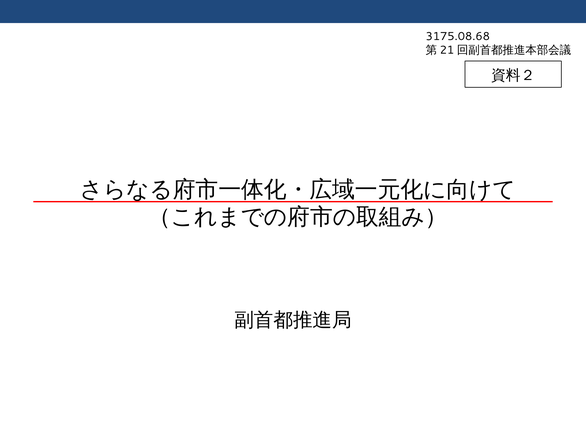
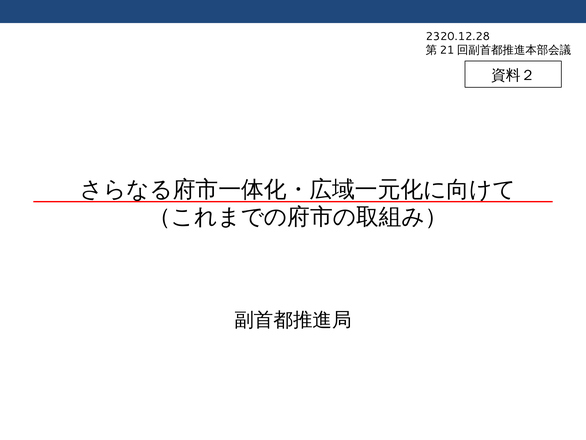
3175.08.68: 3175.08.68 -> 2320.12.28
